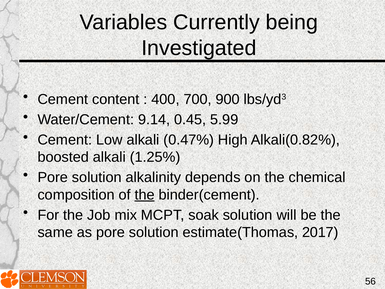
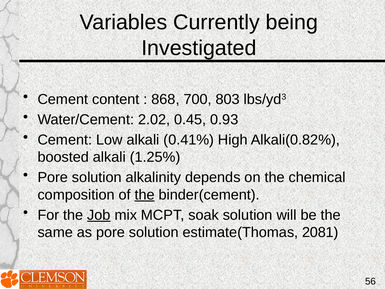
400: 400 -> 868
900: 900 -> 803
9.14: 9.14 -> 2.02
5.99: 5.99 -> 0.93
0.47%: 0.47% -> 0.41%
Job underline: none -> present
2017: 2017 -> 2081
